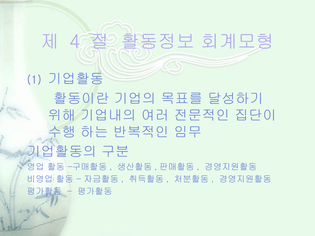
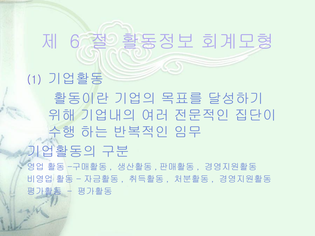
4: 4 -> 6
